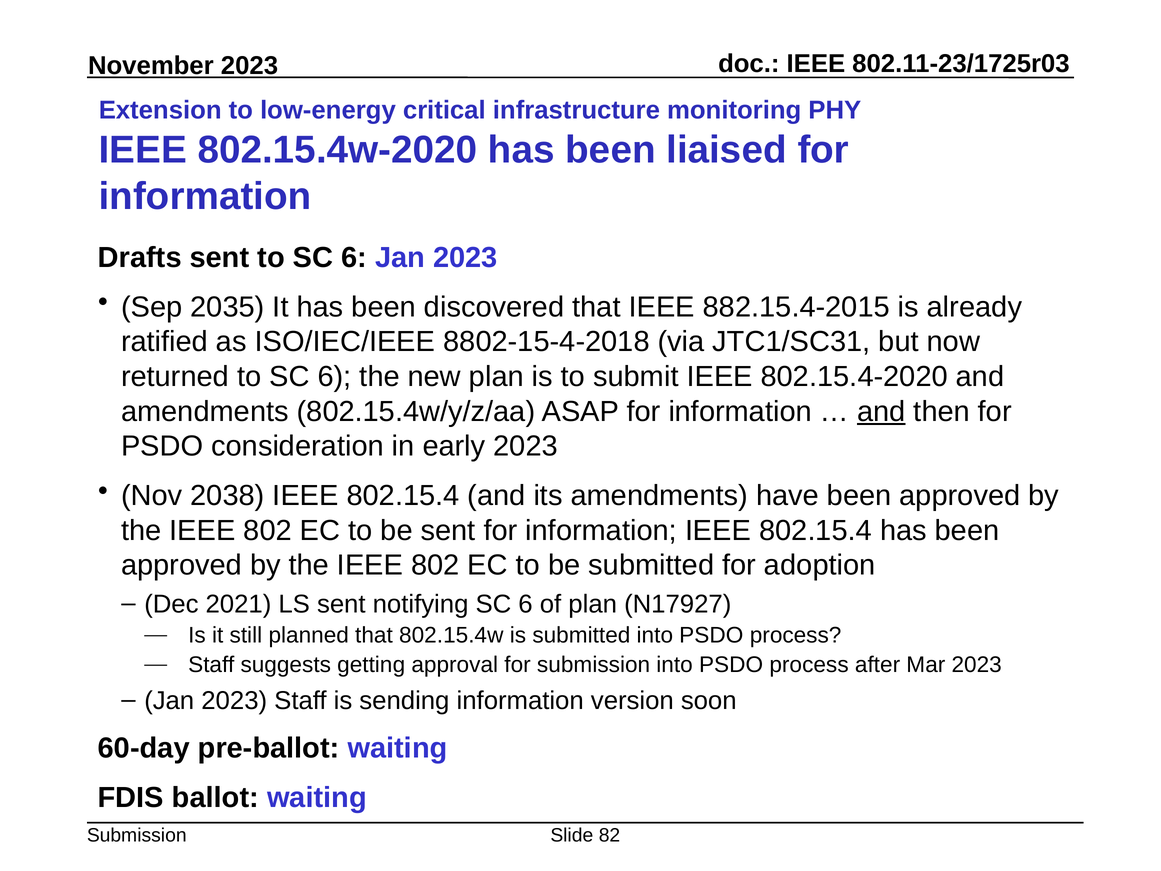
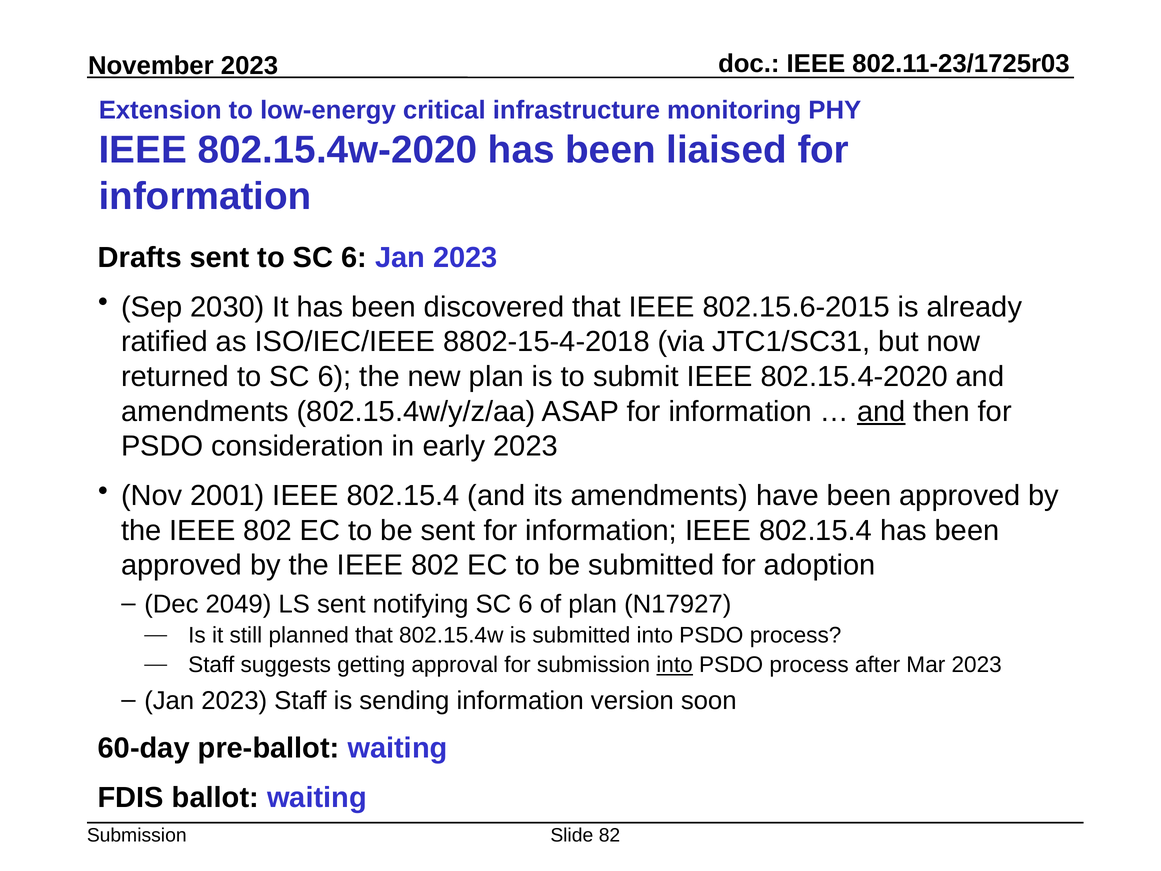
2035: 2035 -> 2030
882.15.4-2015: 882.15.4-2015 -> 802.15.6-2015
2038: 2038 -> 2001
2021: 2021 -> 2049
into at (675, 665) underline: none -> present
